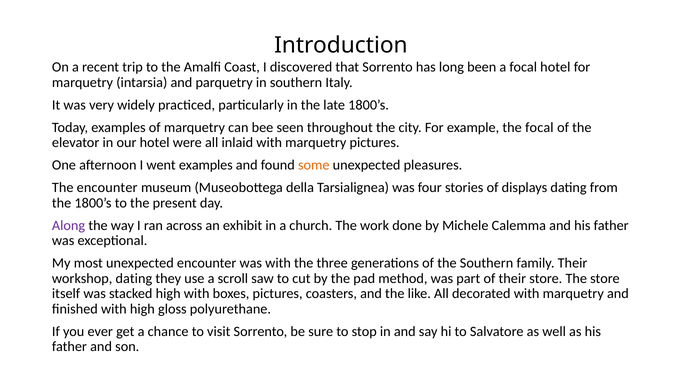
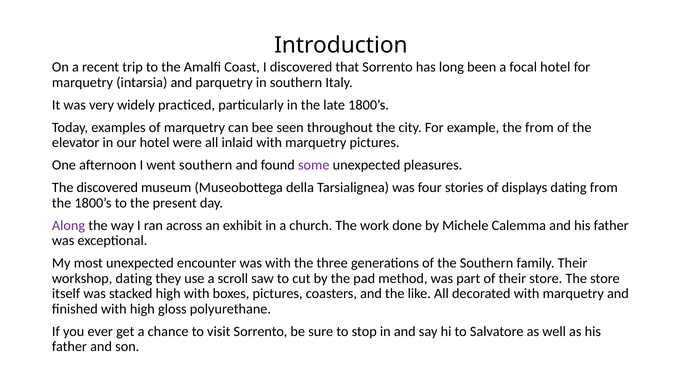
the focal: focal -> from
went examples: examples -> southern
some colour: orange -> purple
The encounter: encounter -> discovered
